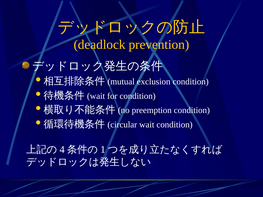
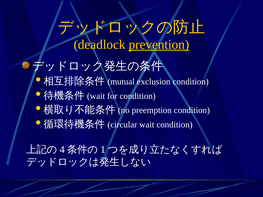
prevention underline: none -> present
